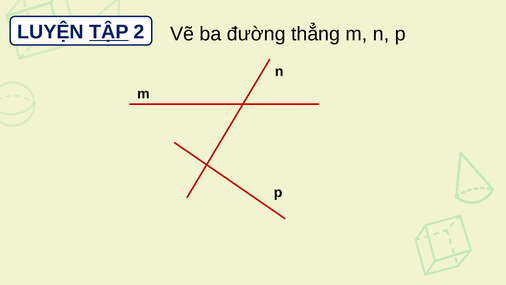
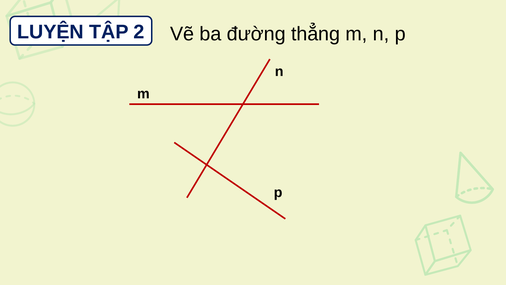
TẬP underline: present -> none
